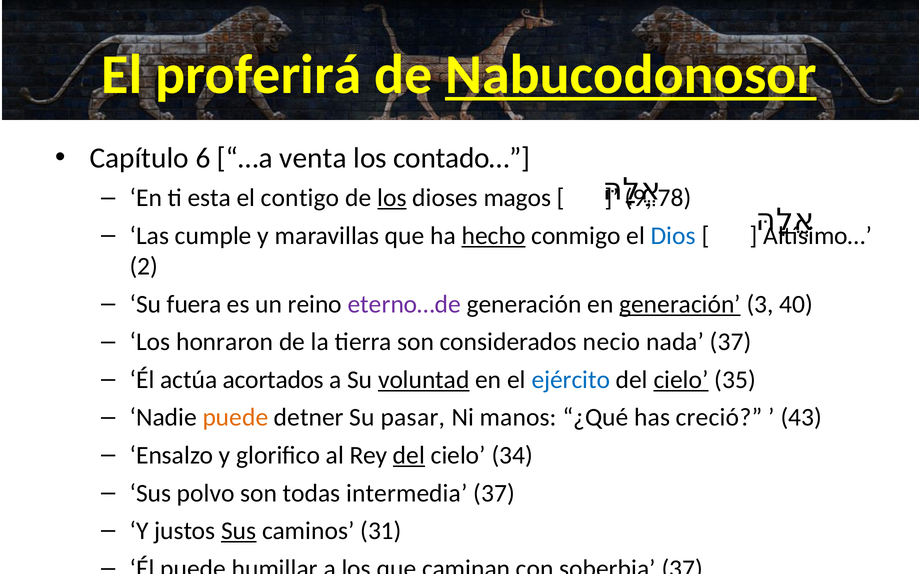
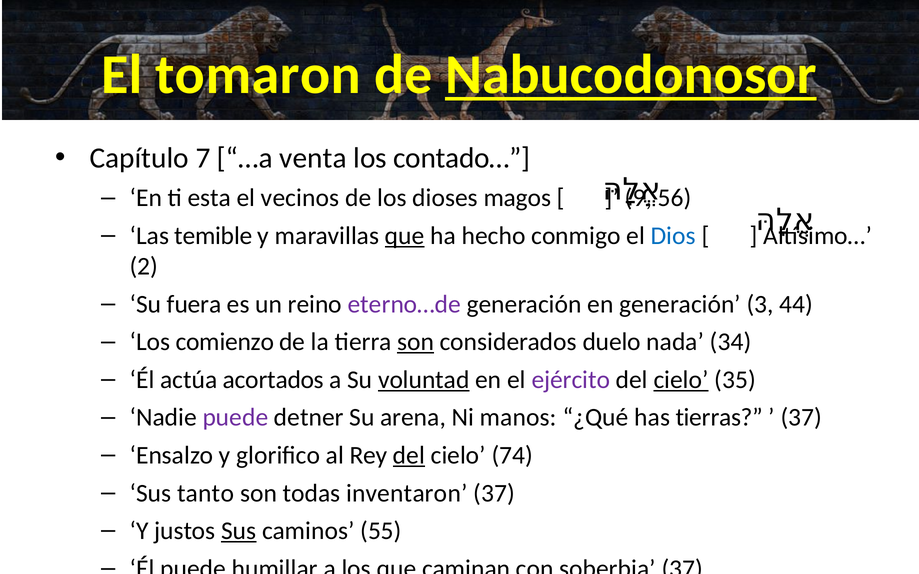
proferirá: proferirá -> tomaron
6: 6 -> 7
contigo: contigo -> vecinos
los at (392, 198) underline: present -> none
78: 78 -> 56
cumple: cumple -> temible
que at (405, 236) underline: none -> present
hecho underline: present -> none
generación at (680, 304) underline: present -> none
40: 40 -> 44
honraron: honraron -> comienzo
son at (416, 342) underline: none -> present
necio: necio -> duelo
nada 37: 37 -> 34
ejército colour: blue -> purple
puede at (235, 418) colour: orange -> purple
pasar: pasar -> arena
creció: creció -> tierras
43 at (801, 418): 43 -> 37
34: 34 -> 74
polvo: polvo -> tanto
intermedia: intermedia -> inventaron
31: 31 -> 55
